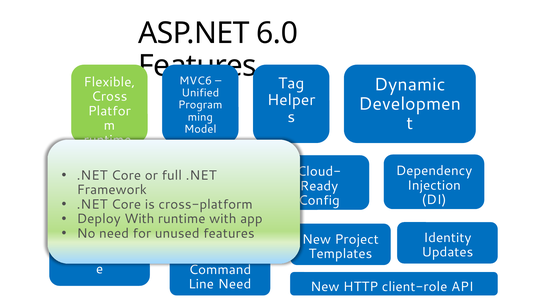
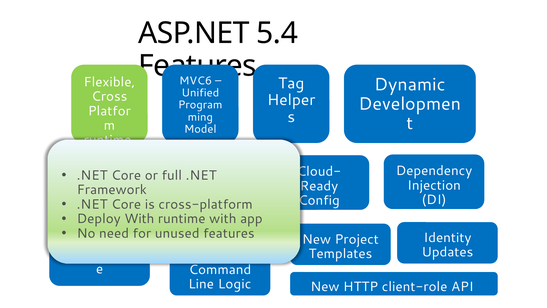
6.0: 6.0 -> 5.4
Line Need: Need -> Logic
